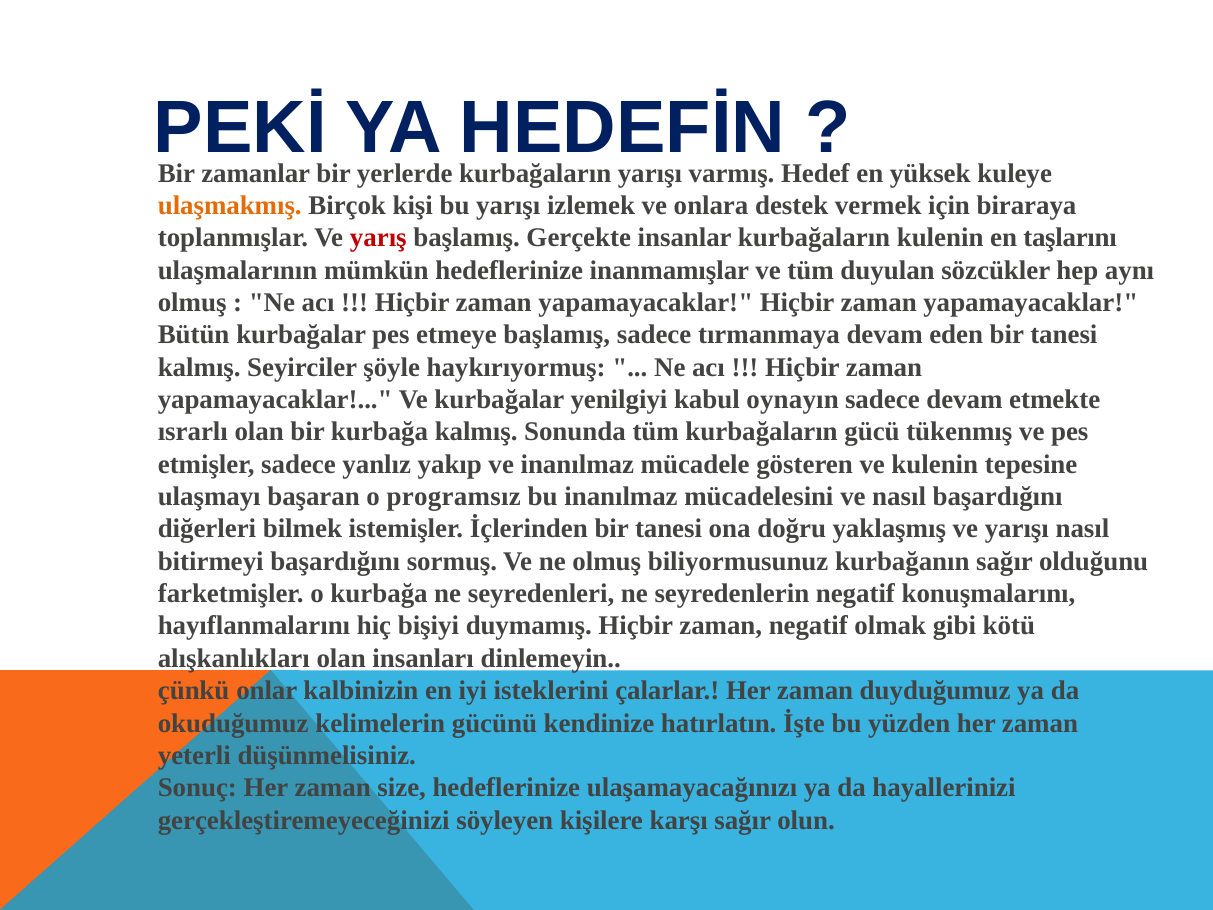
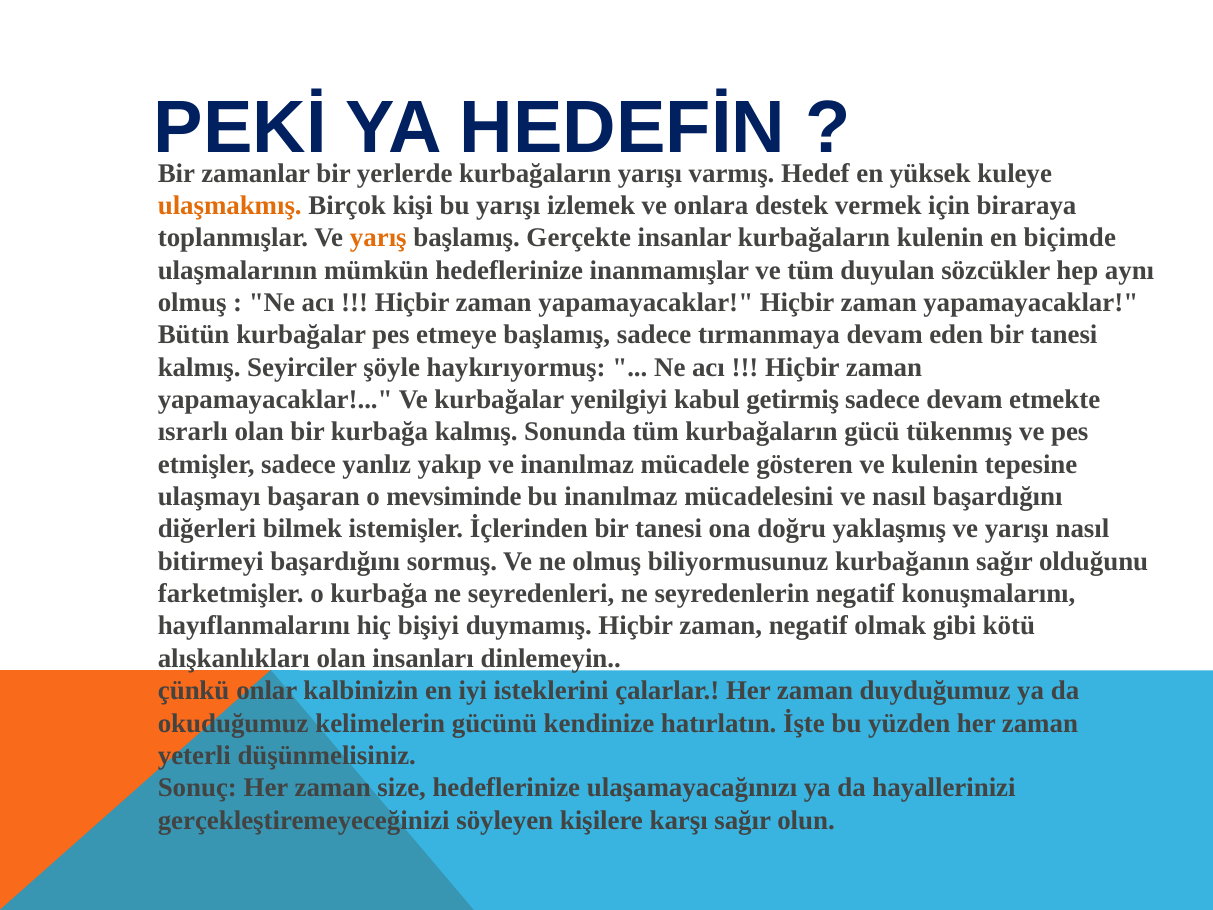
yarış colour: red -> orange
taşlarını: taşlarını -> biçimde
oynayın: oynayın -> getirmiş
programsız: programsız -> mevsiminde
